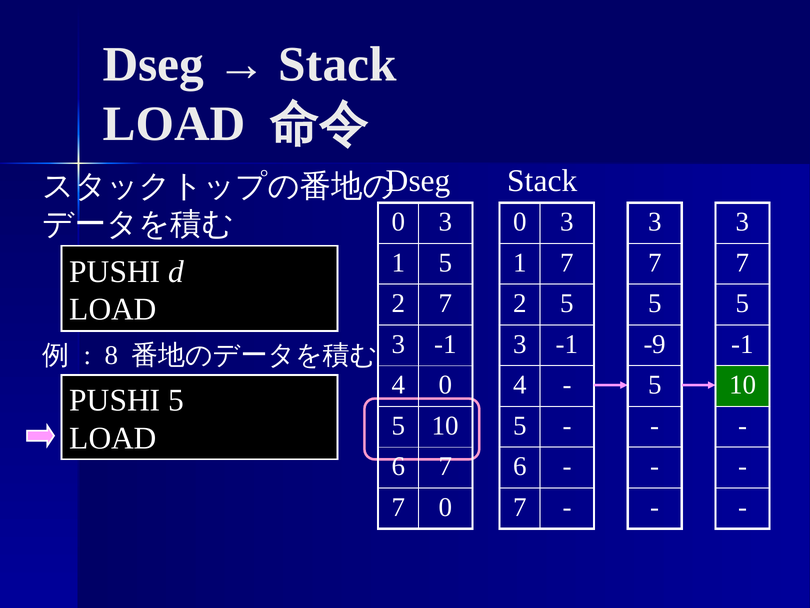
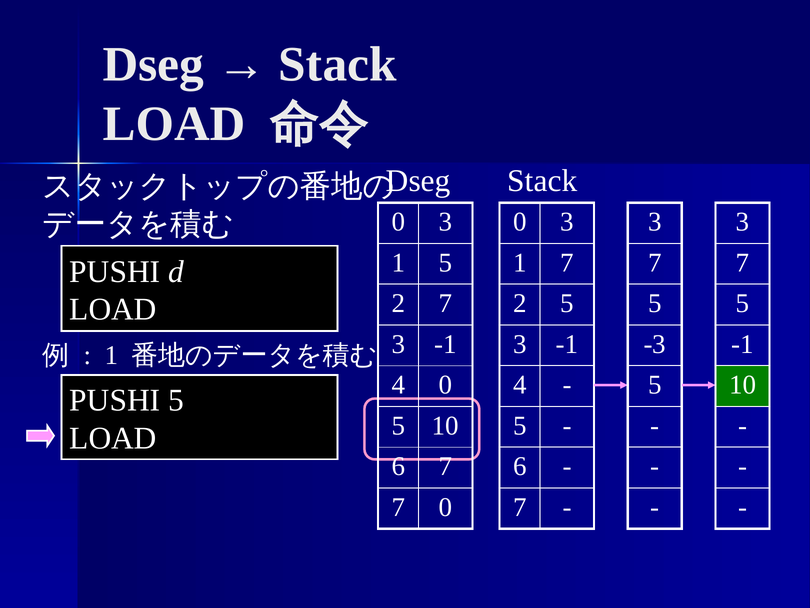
-9: -9 -> -3
8 at (111, 355): 8 -> 1
